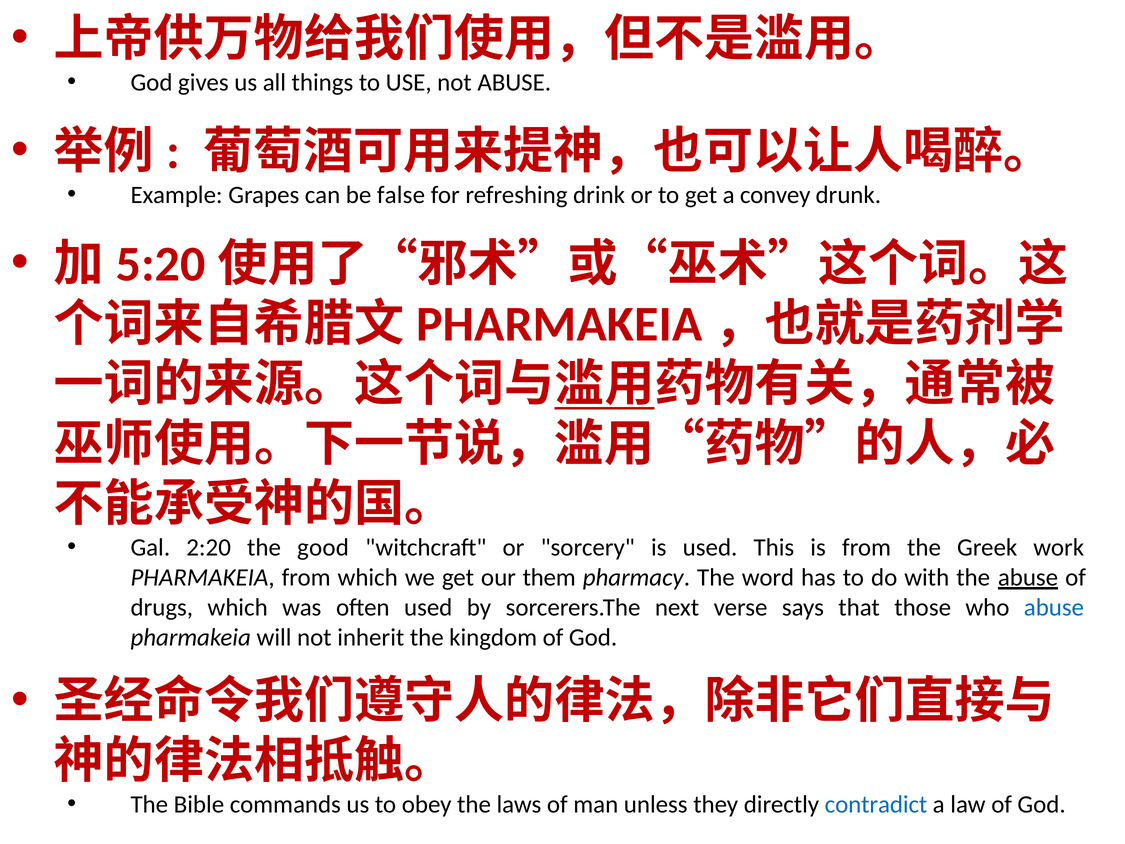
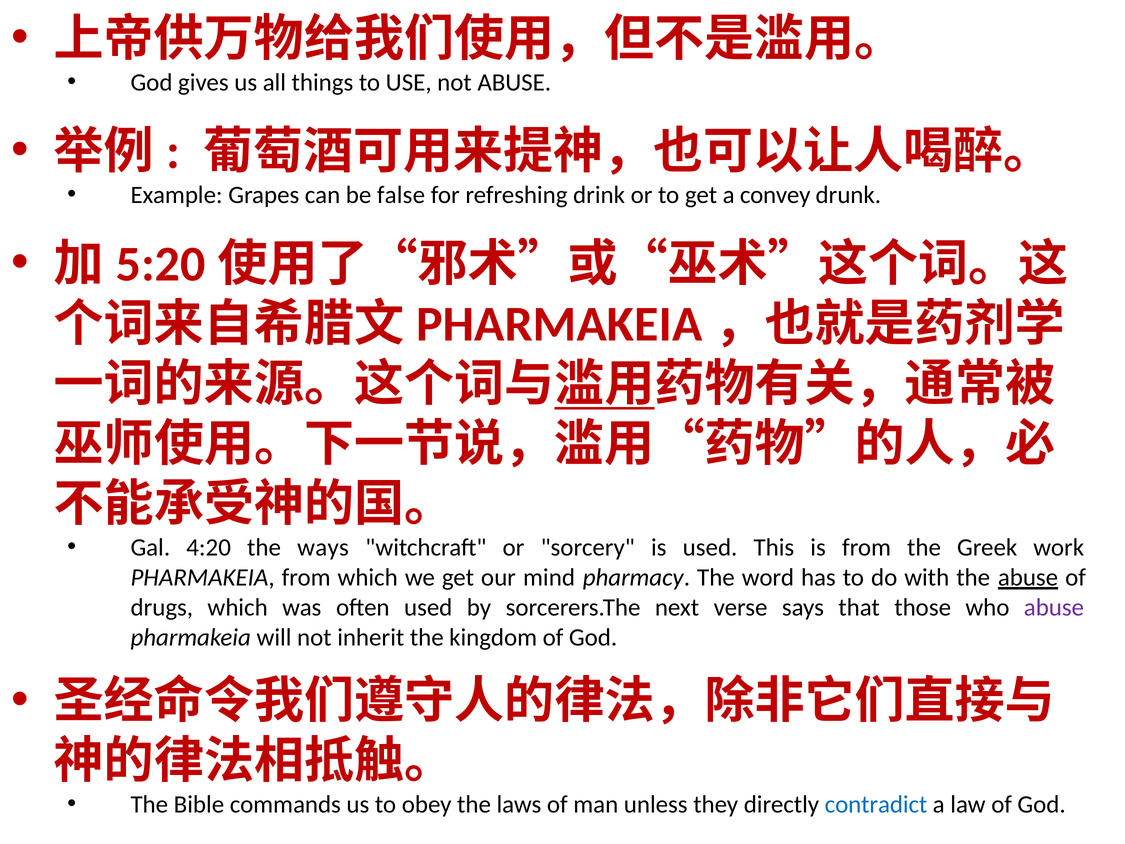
2:20: 2:20 -> 4:20
good: good -> ways
them: them -> mind
abuse at (1054, 607) colour: blue -> purple
